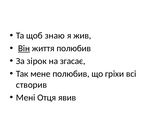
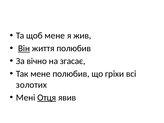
щоб знаю: знаю -> мене
зірок: зірок -> вічно
створив: створив -> золотих
Отця underline: none -> present
